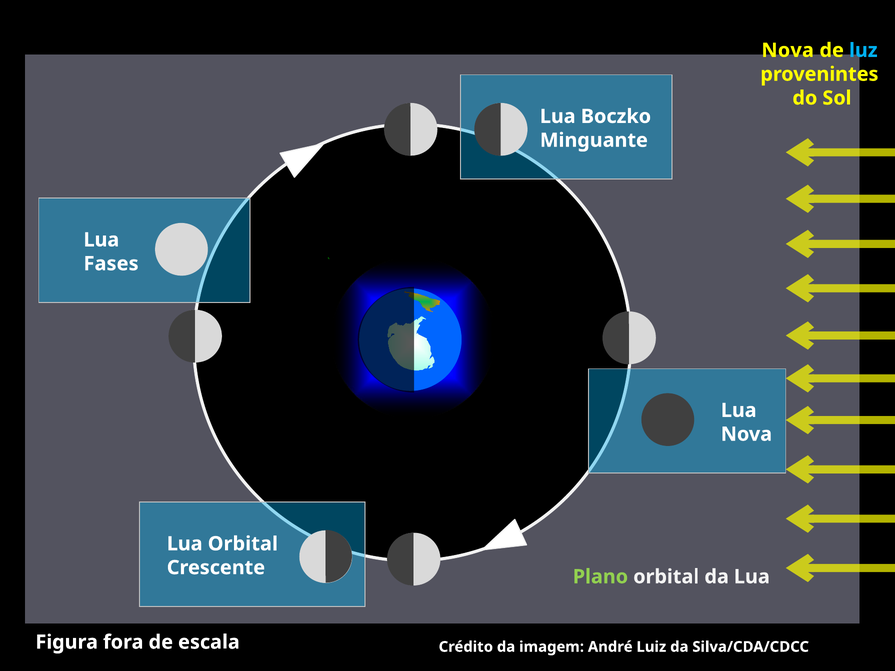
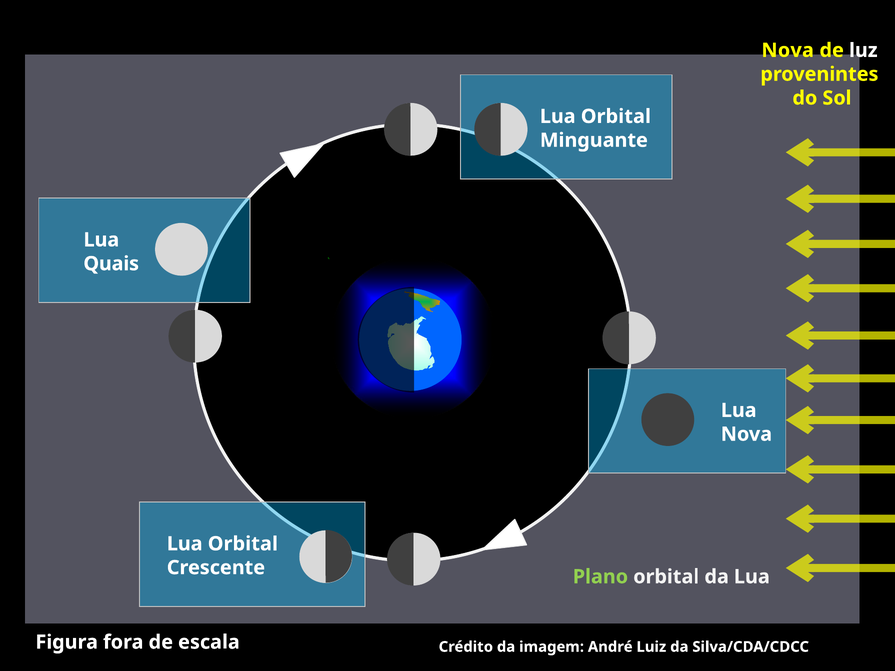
luz colour: light blue -> white
Boczko at (616, 116): Boczko -> Orbital
Fases: Fases -> Quais
